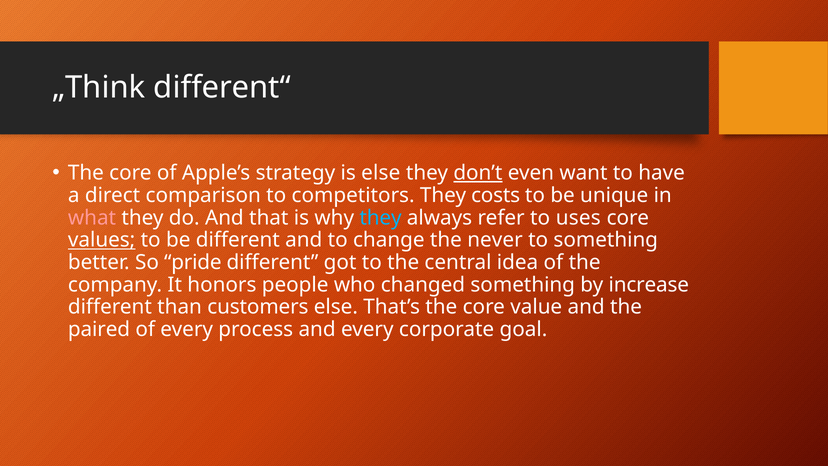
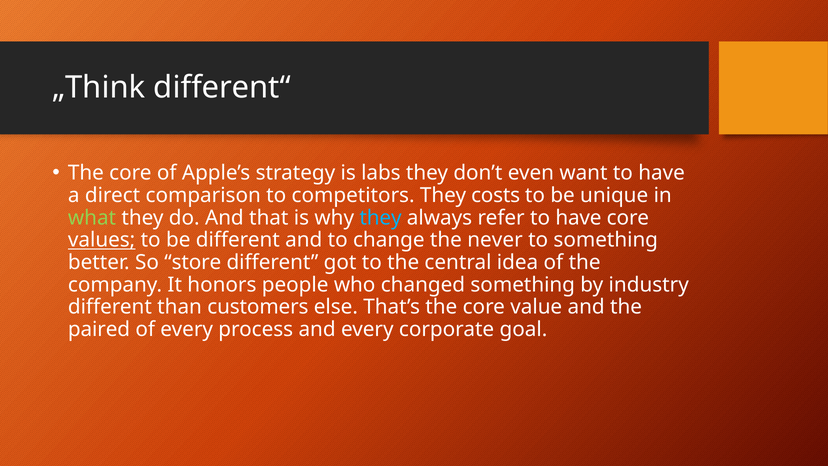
is else: else -> labs
don’t underline: present -> none
what colour: pink -> light green
refer to uses: uses -> have
pride: pride -> store
increase: increase -> industry
